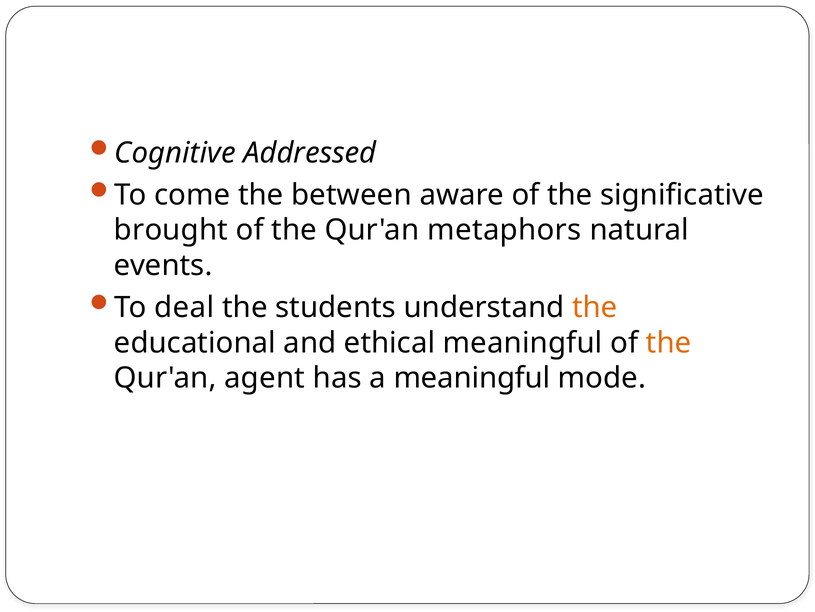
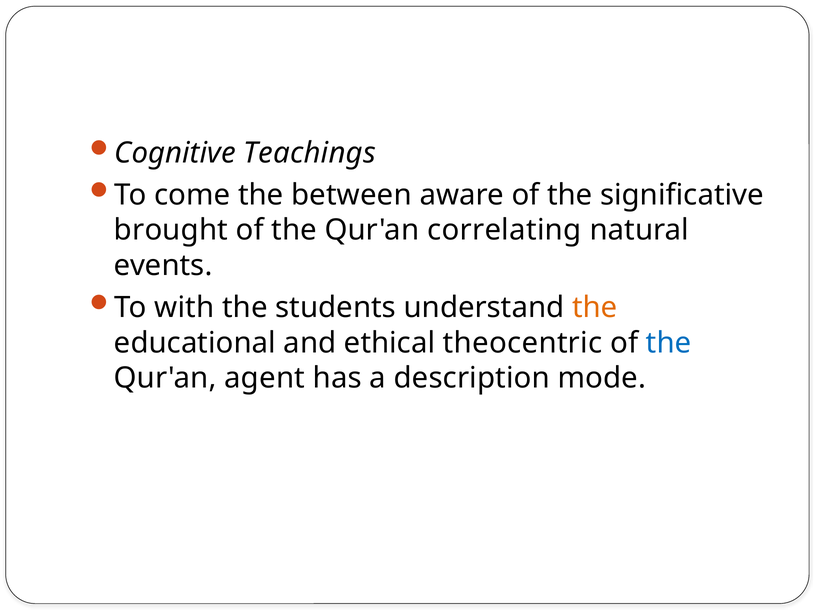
Addressed: Addressed -> Teachings
metaphors: metaphors -> correlating
deal: deal -> with
ethical meaningful: meaningful -> theocentric
the at (669, 342) colour: orange -> blue
a meaningful: meaningful -> description
